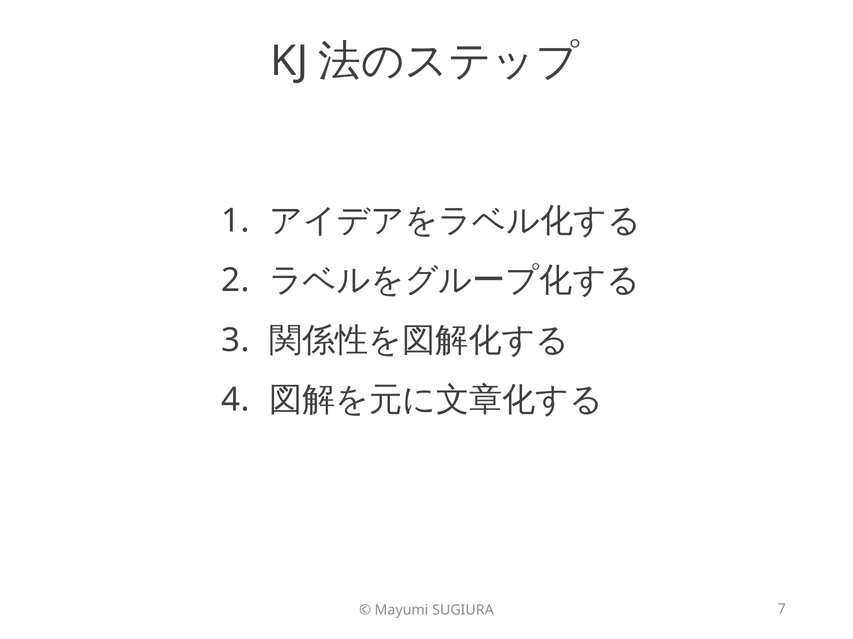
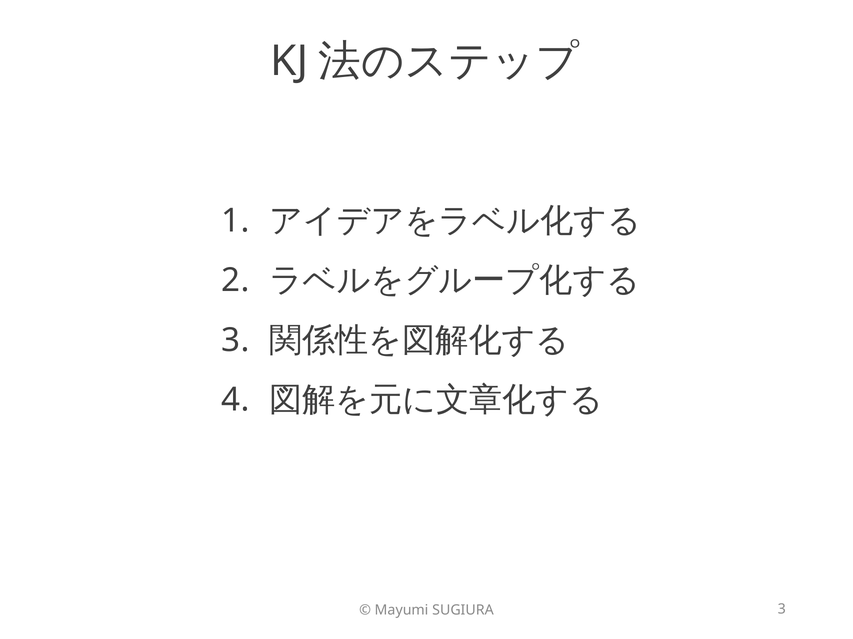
7 at (782, 610): 7 -> 3
